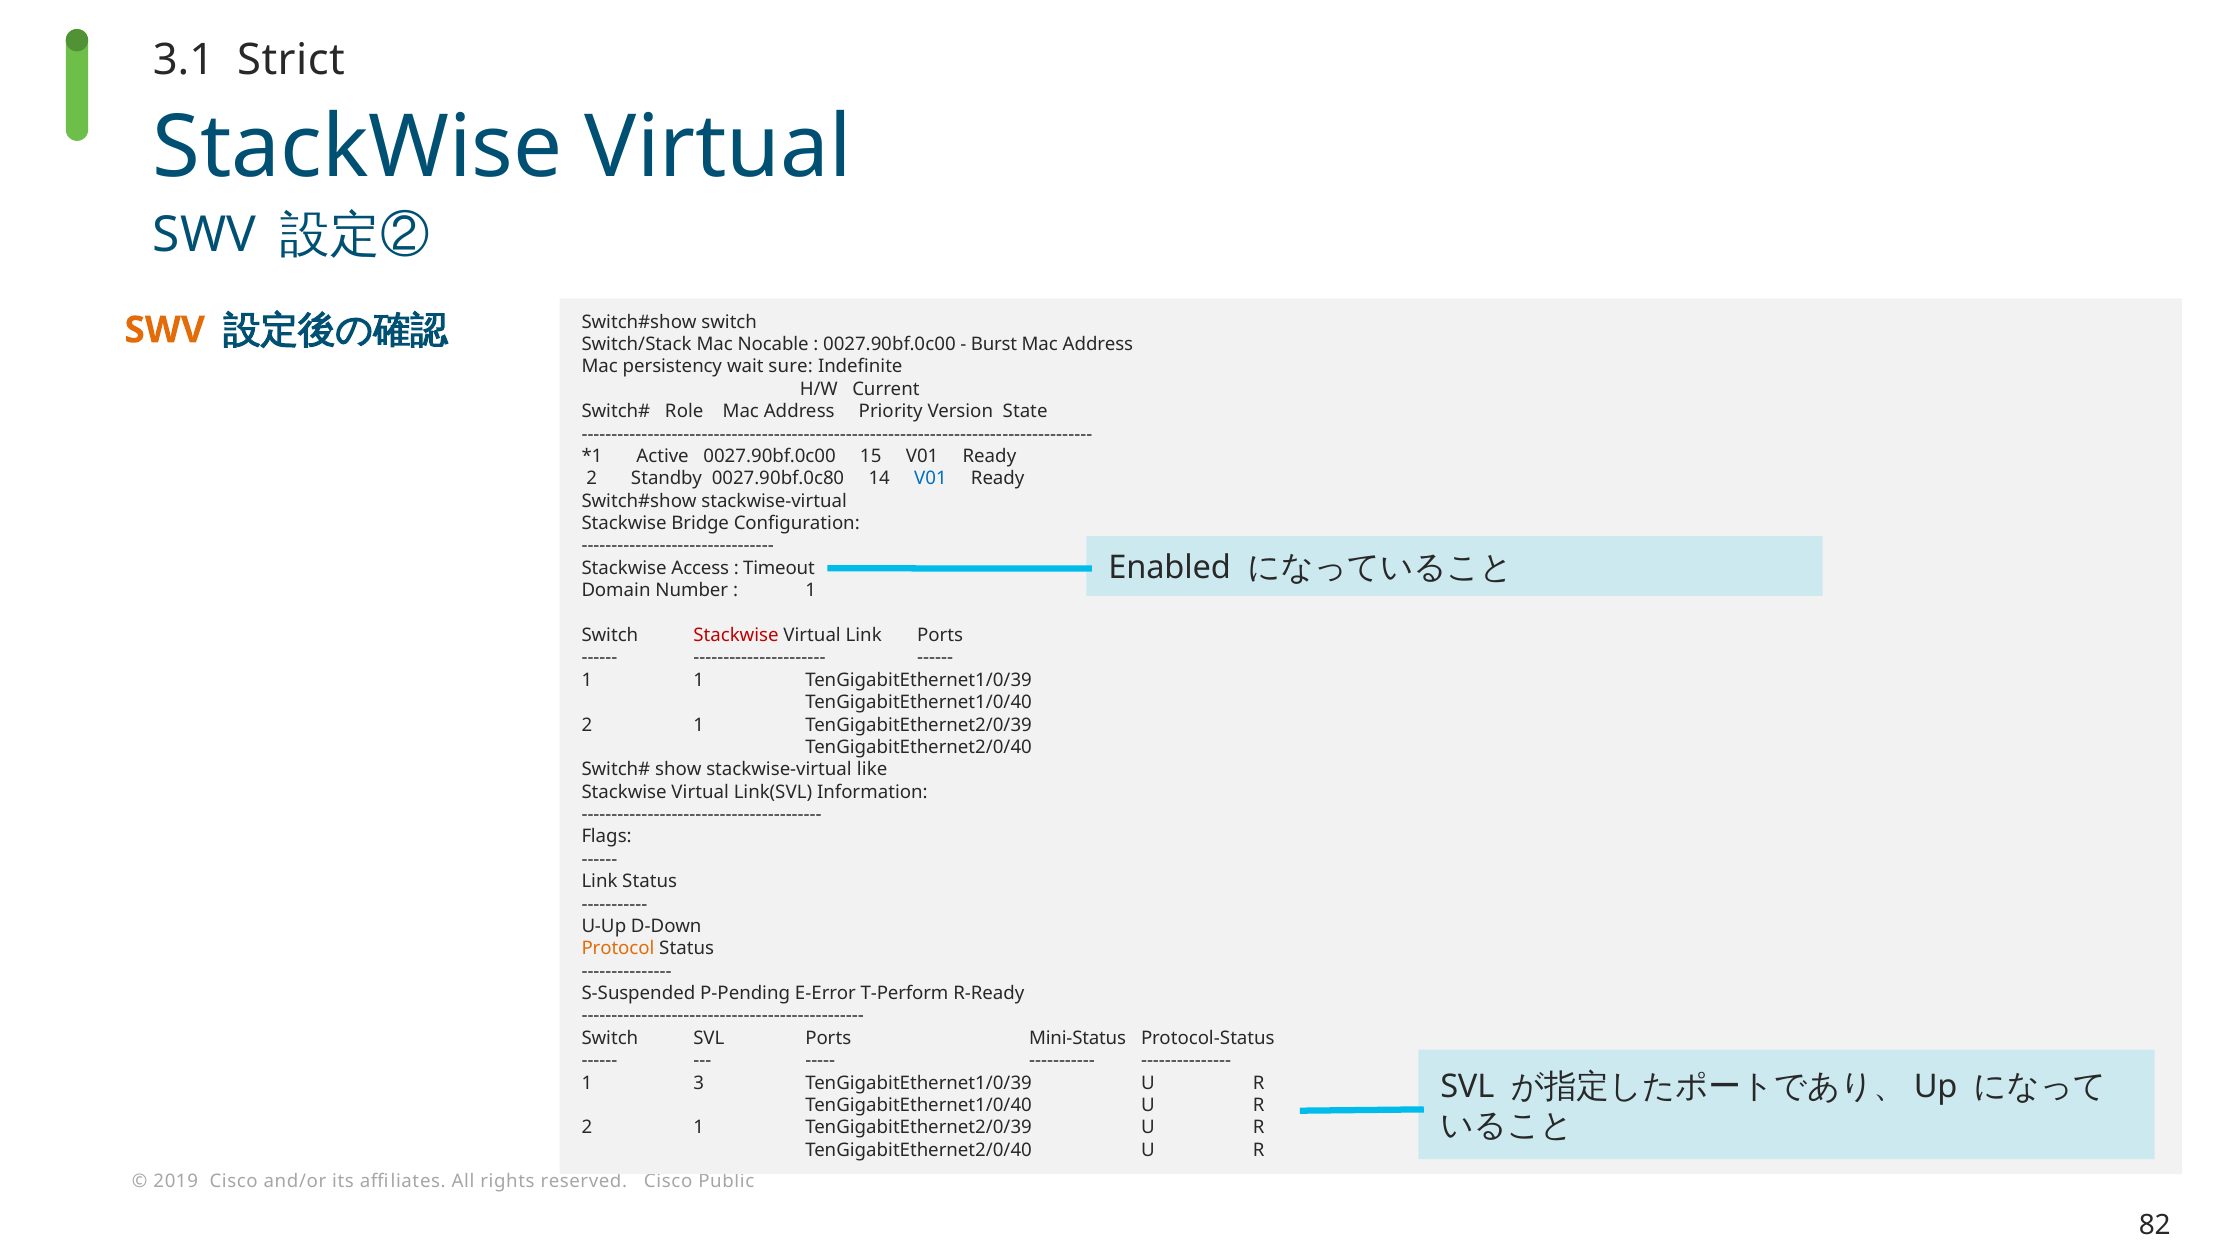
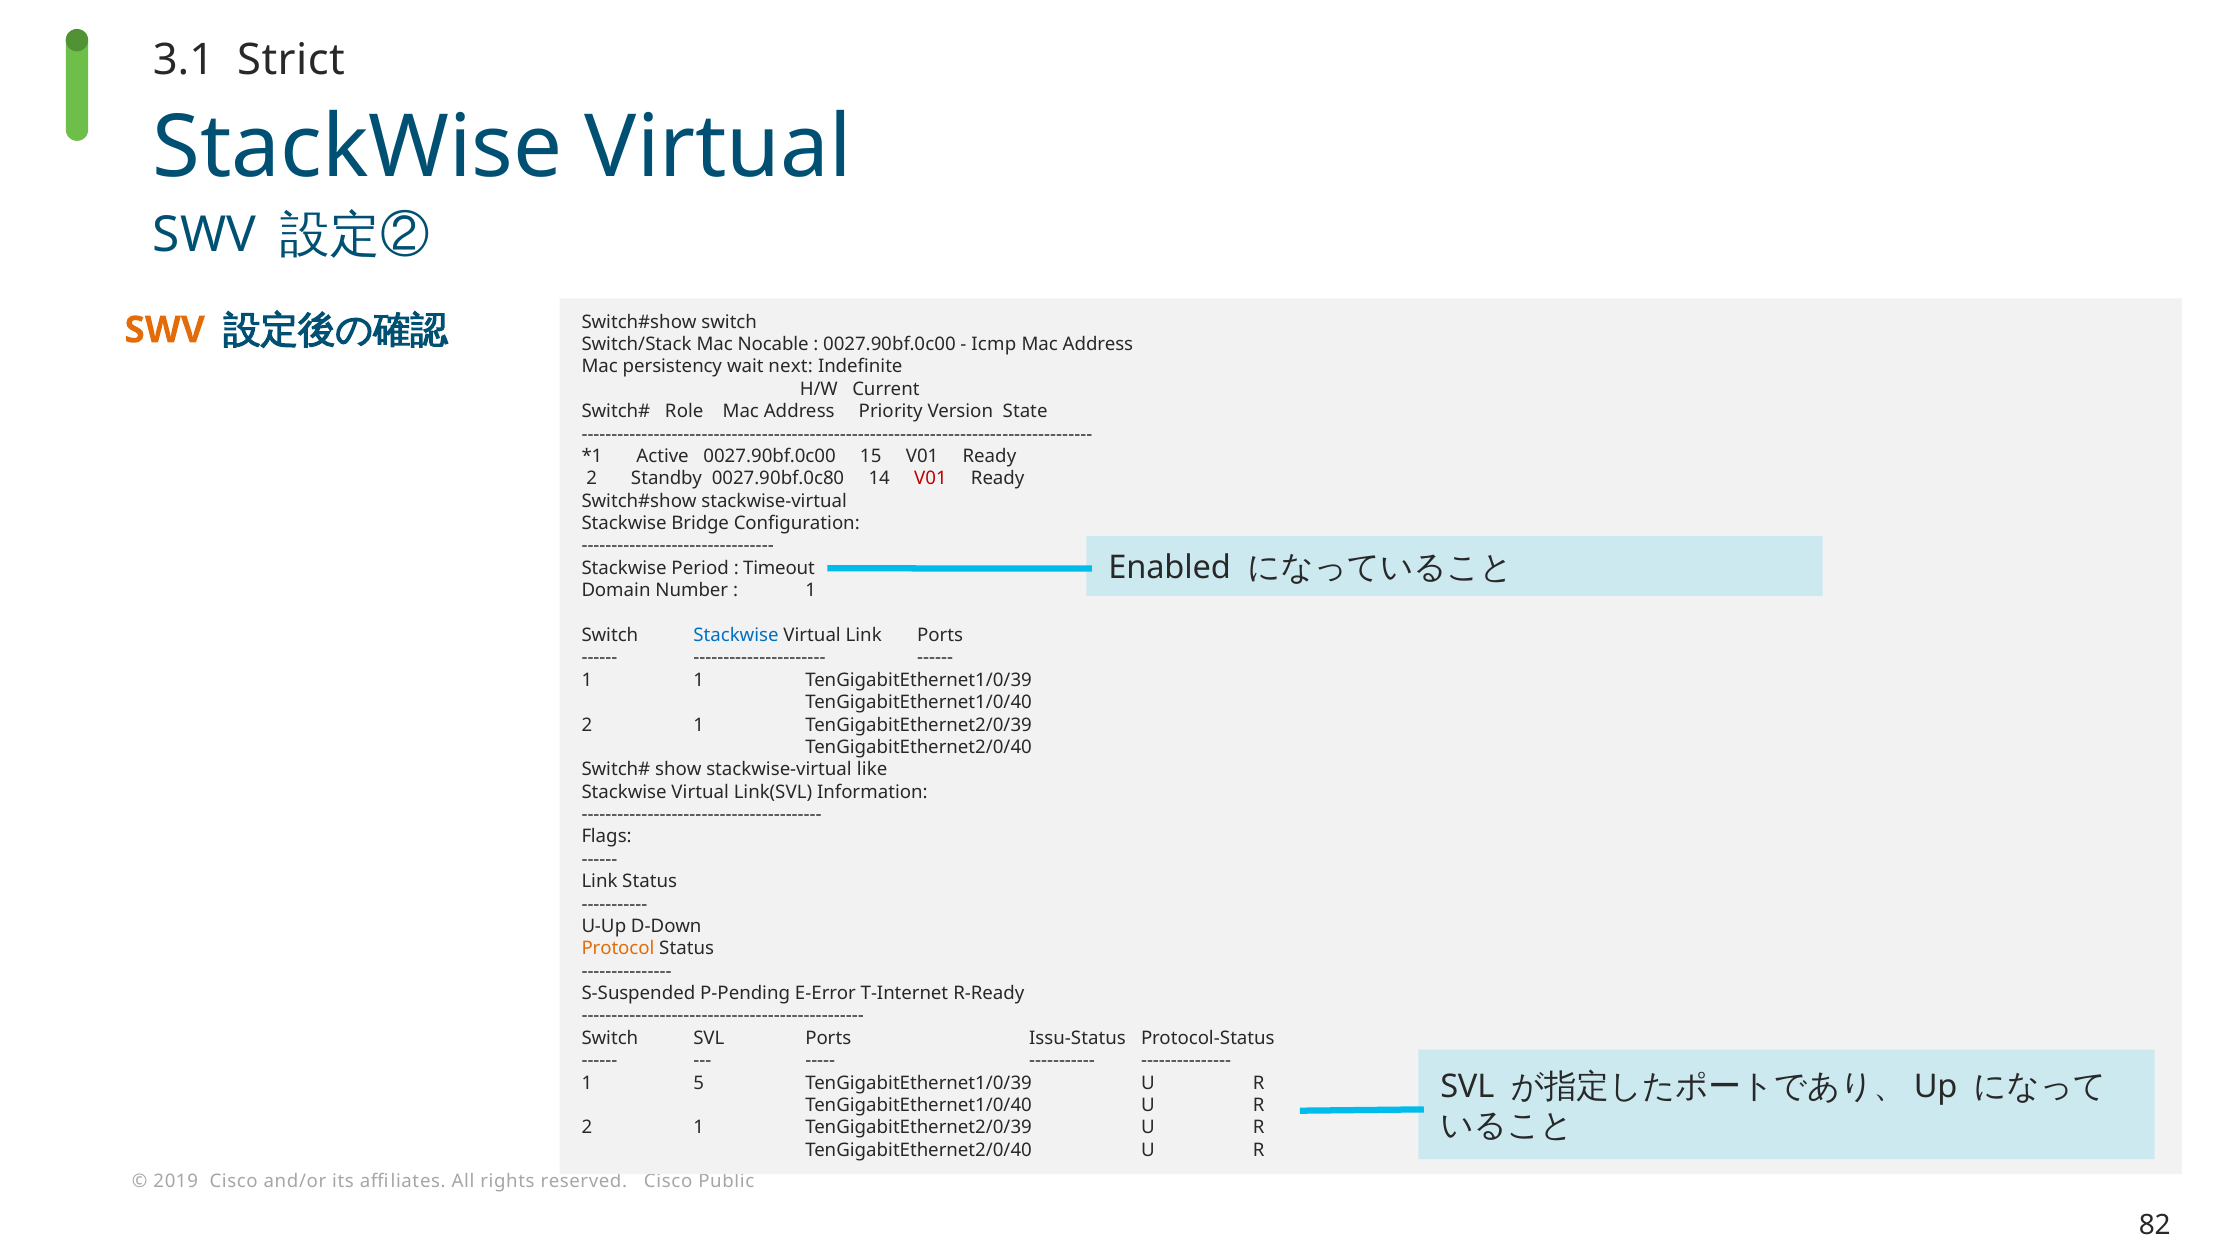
Burst: Burst -> Icmp
sure: sure -> next
V01 at (930, 479) colour: blue -> red
Access: Access -> Period
Stackwise at (736, 635) colour: red -> blue
T-Perform: T-Perform -> T-Internet
Mini-Status: Mini-Status -> Issu-Status
3: 3 -> 5
